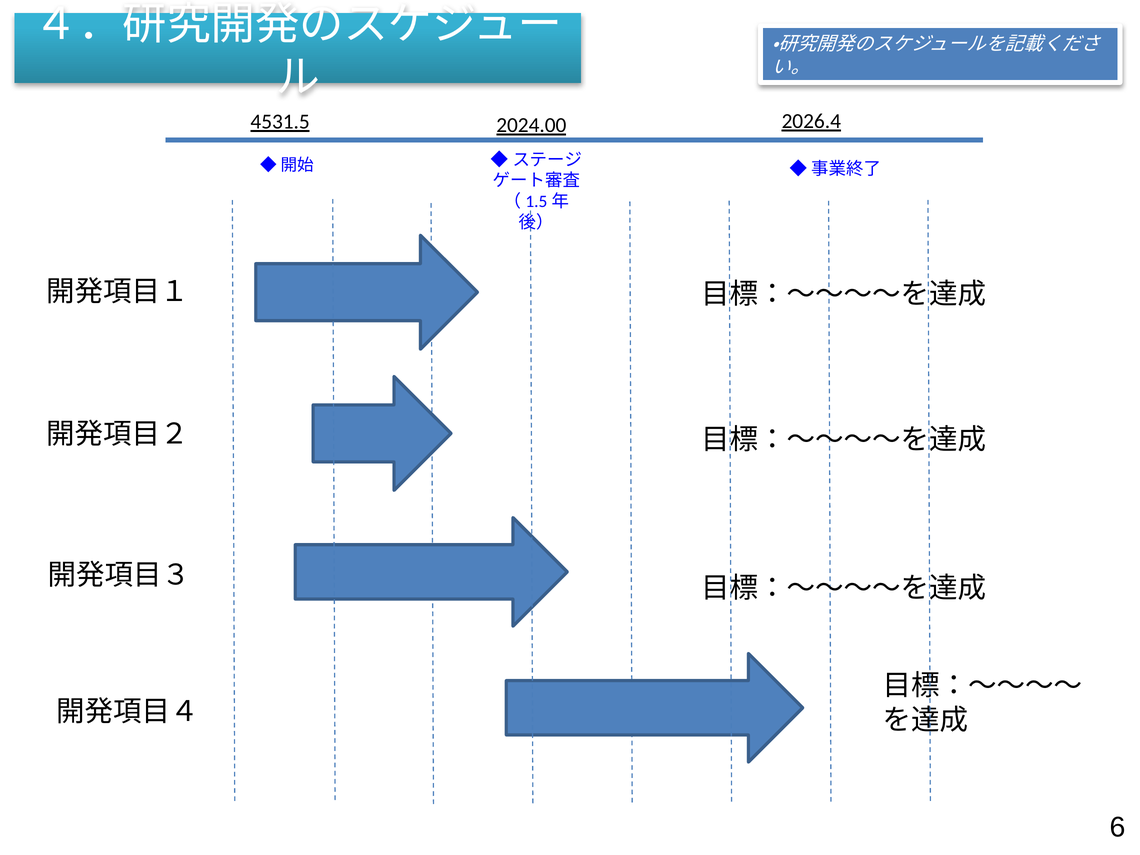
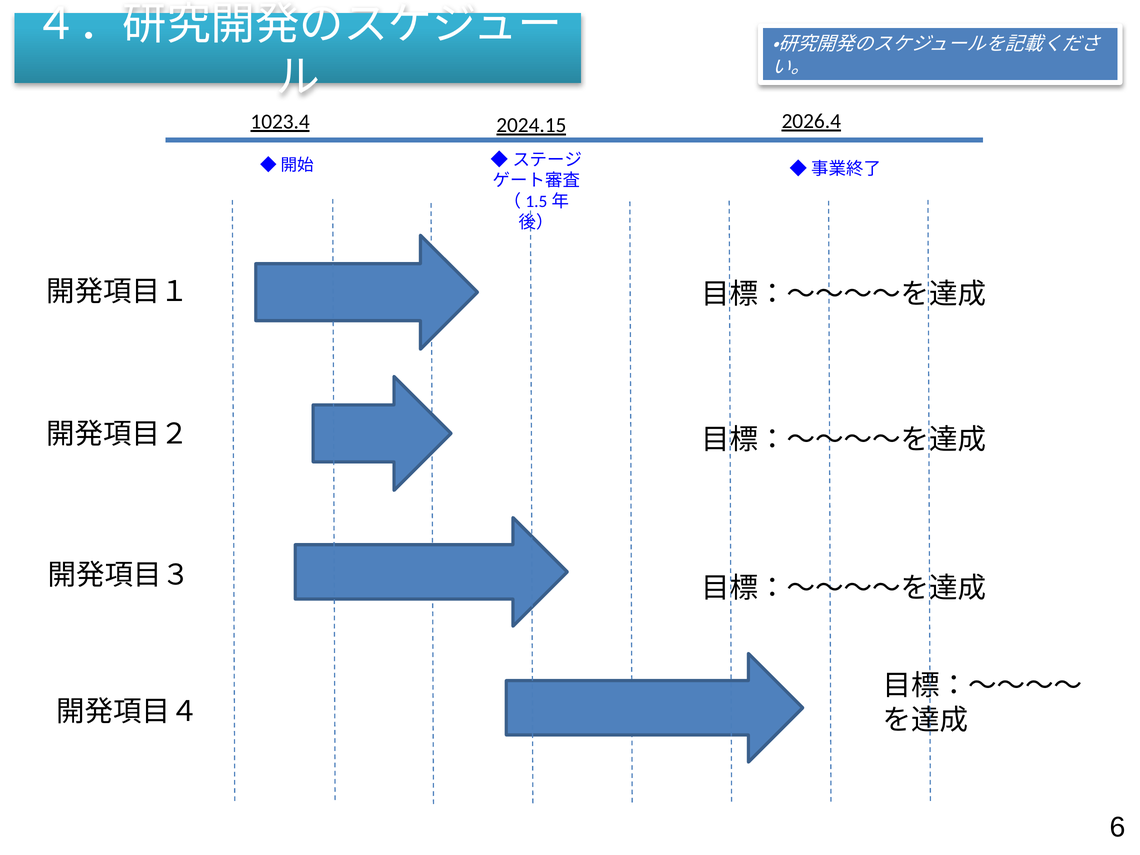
4531.5: 4531.5 -> 1023.4
2024.00: 2024.00 -> 2024.15
